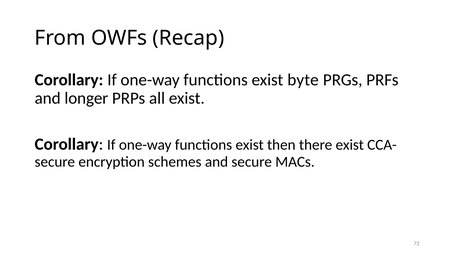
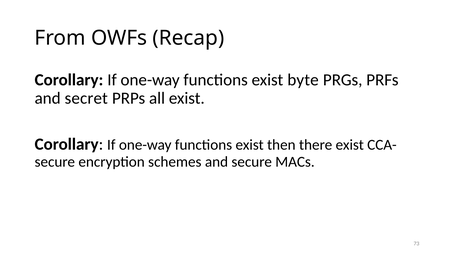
longer: longer -> secret
